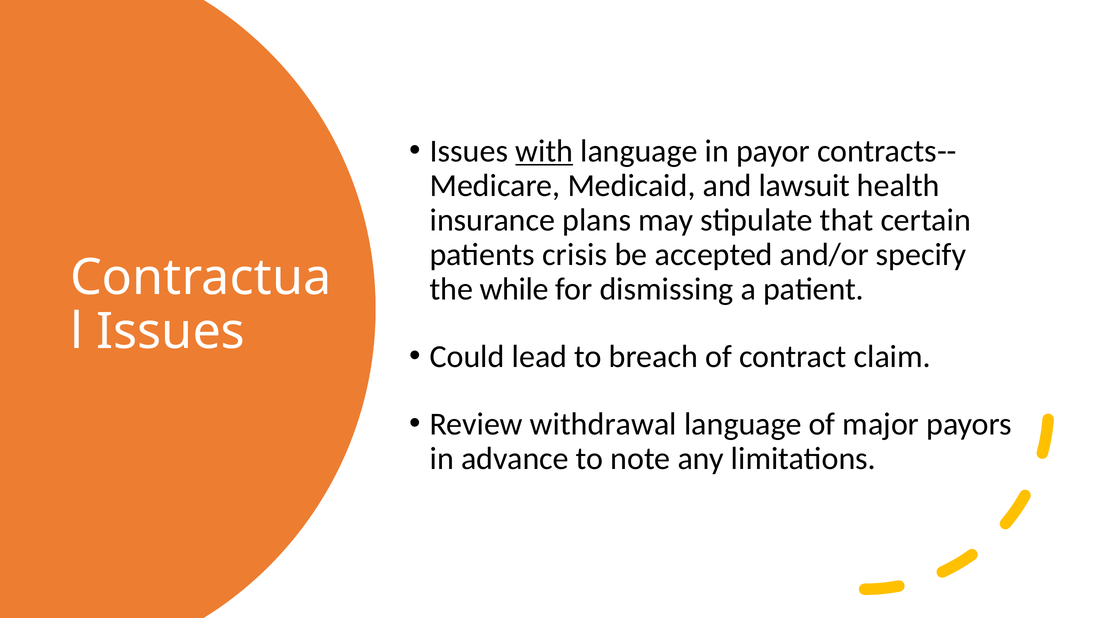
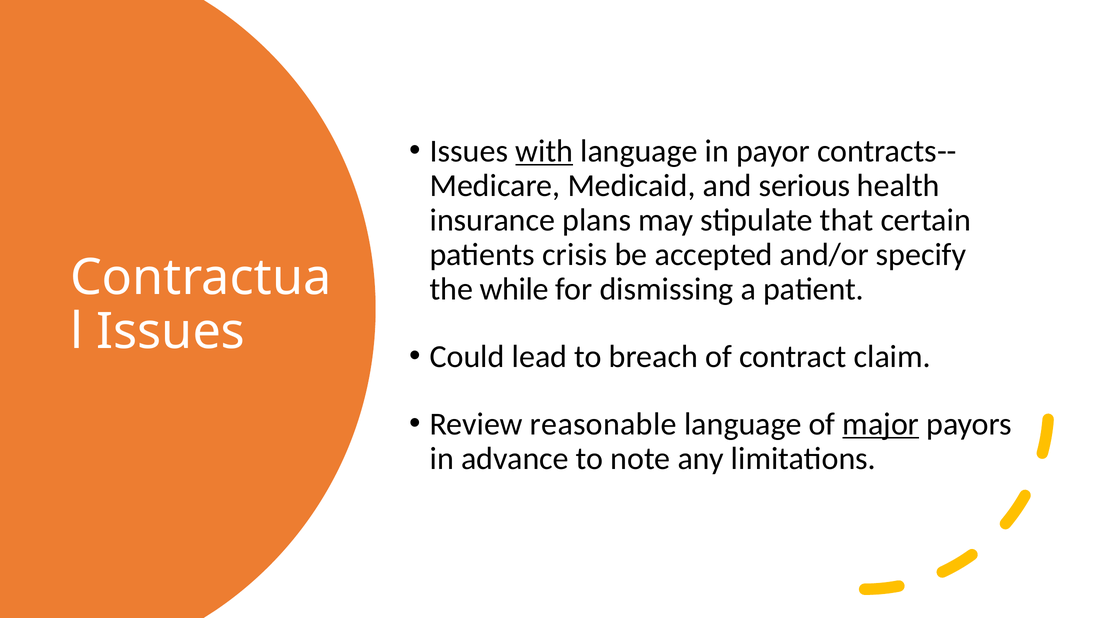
lawsuit: lawsuit -> serious
withdrawal: withdrawal -> reasonable
major underline: none -> present
